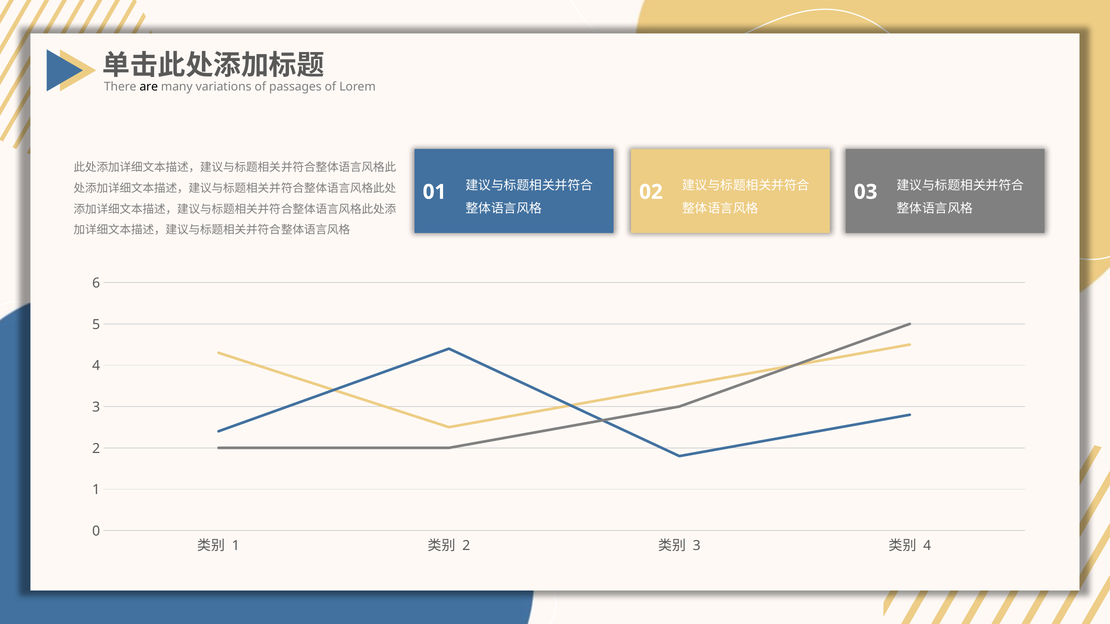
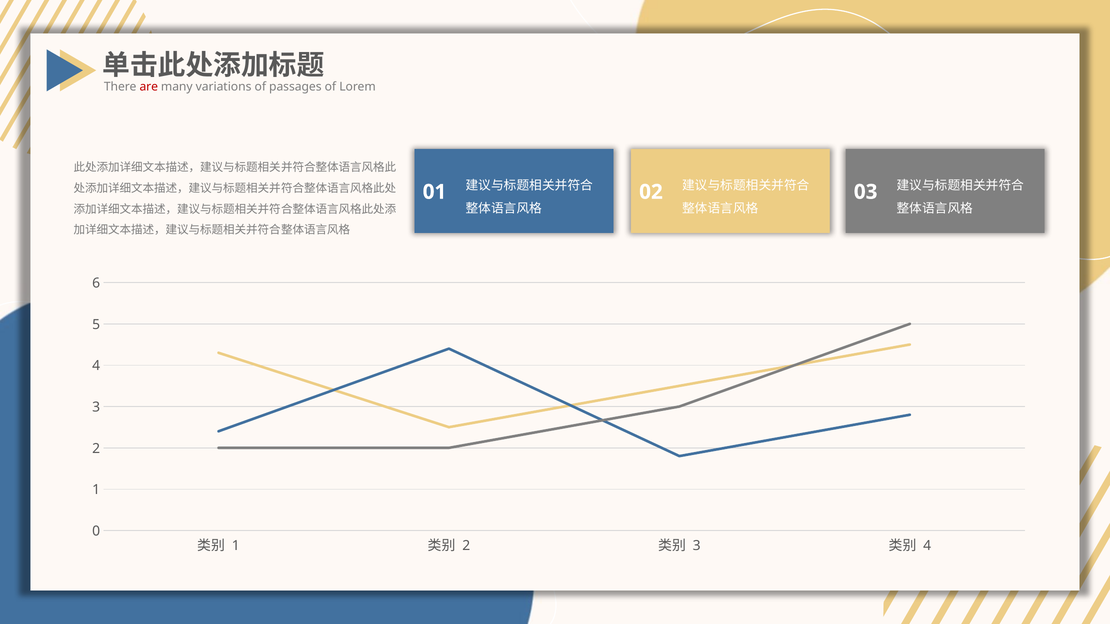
are colour: black -> red
